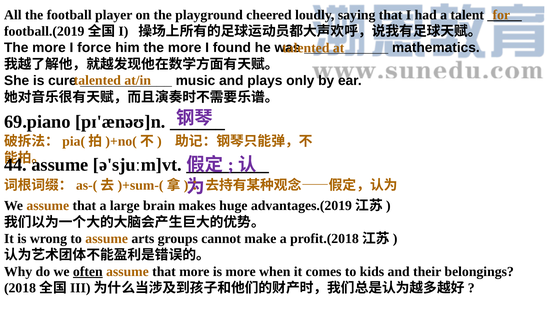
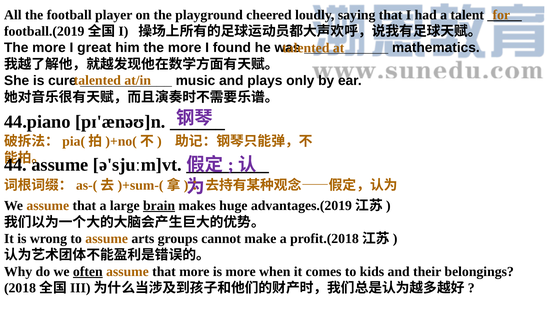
force: force -> great
69.piano: 69.piano -> 44.piano
brain underline: none -> present
